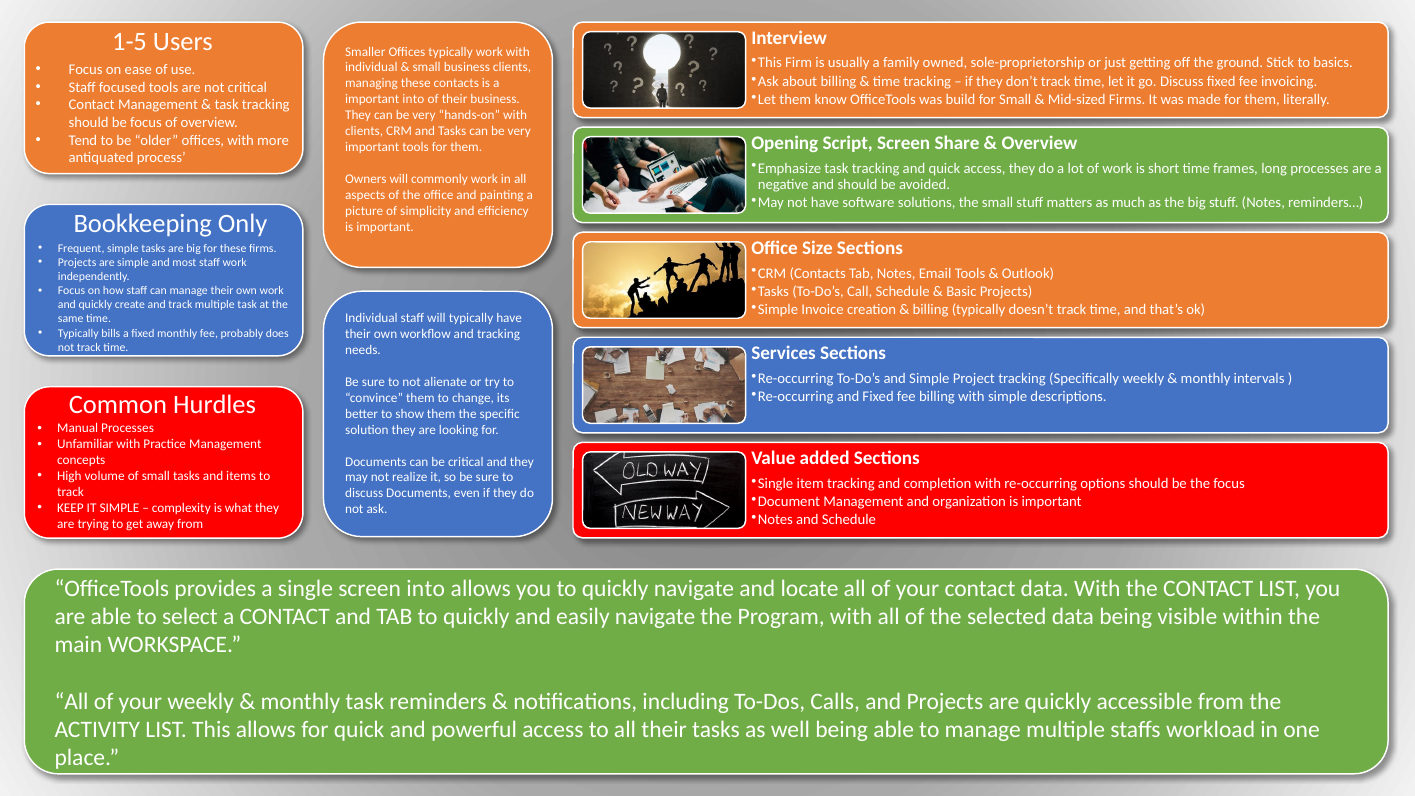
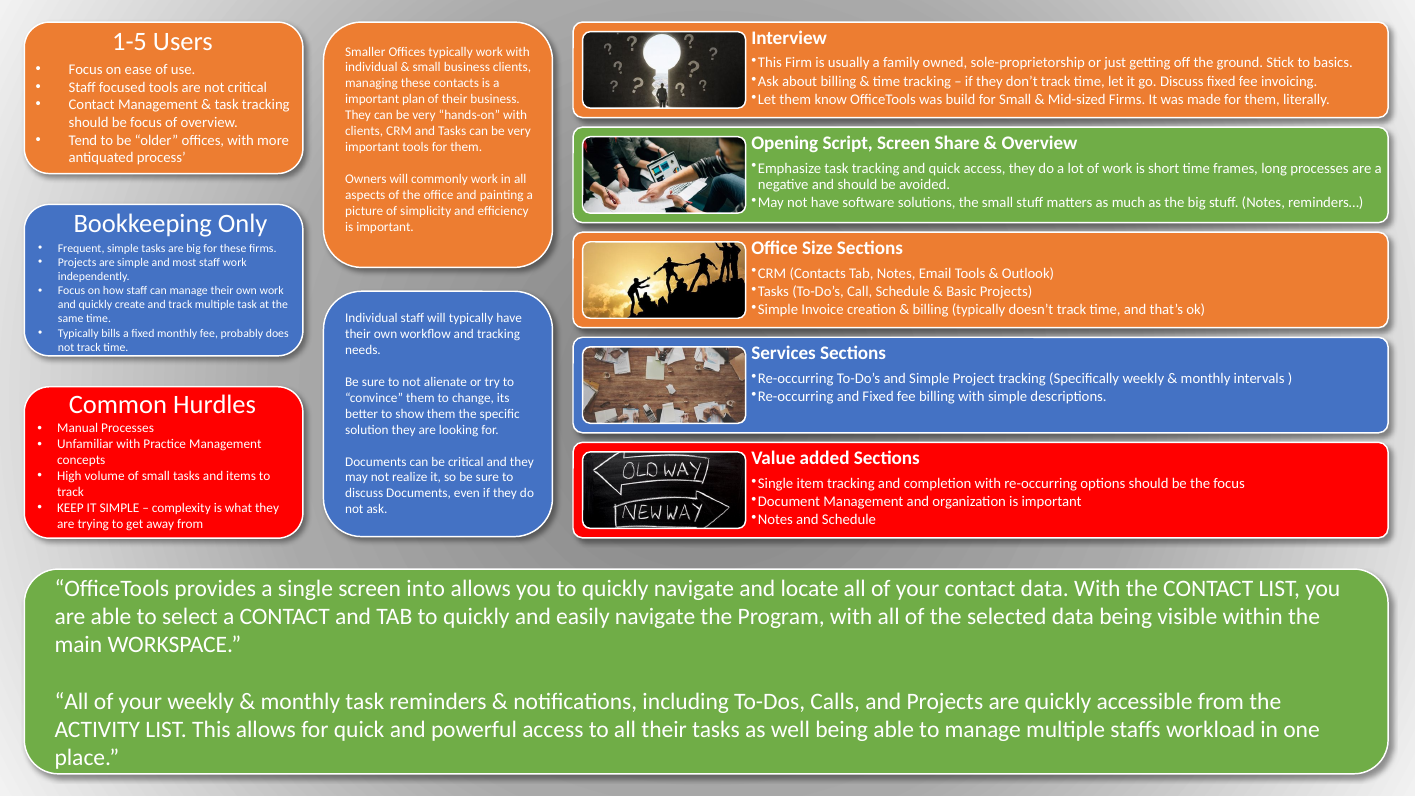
important into: into -> plan
